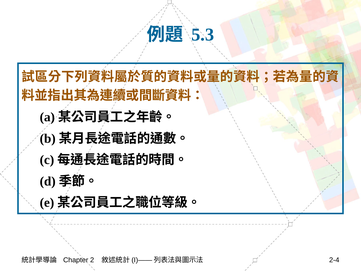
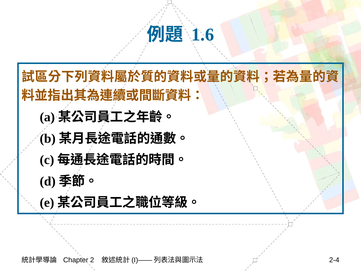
5.3: 5.3 -> 1.6
